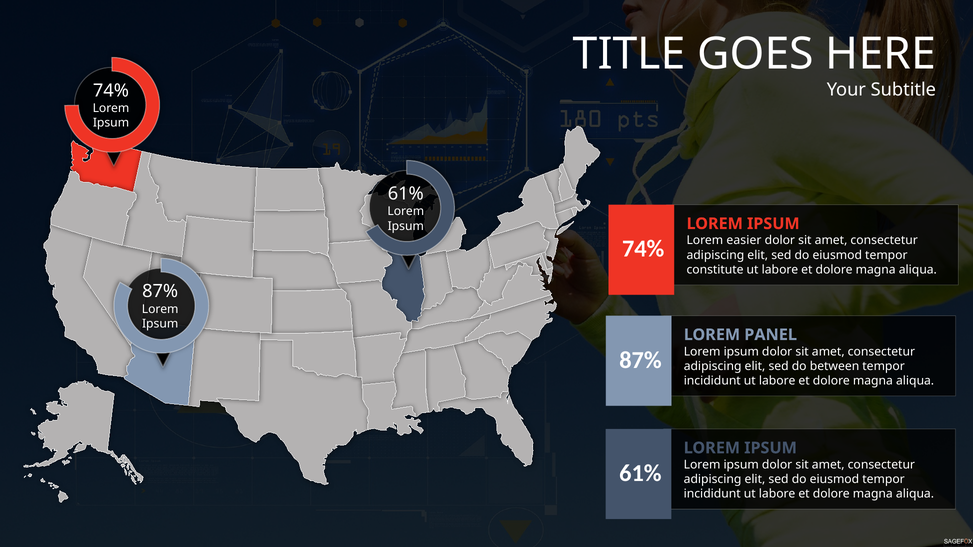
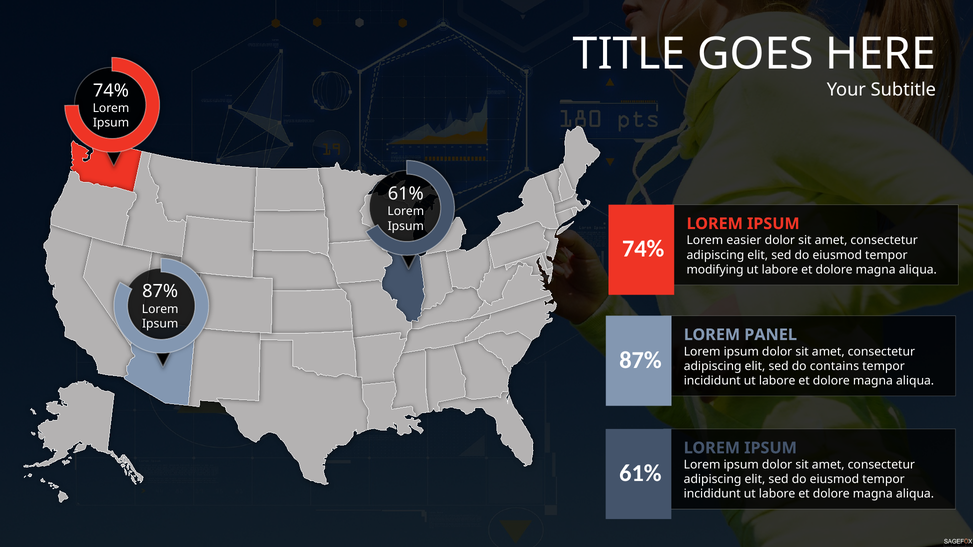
constitute: constitute -> modifying
between: between -> contains
